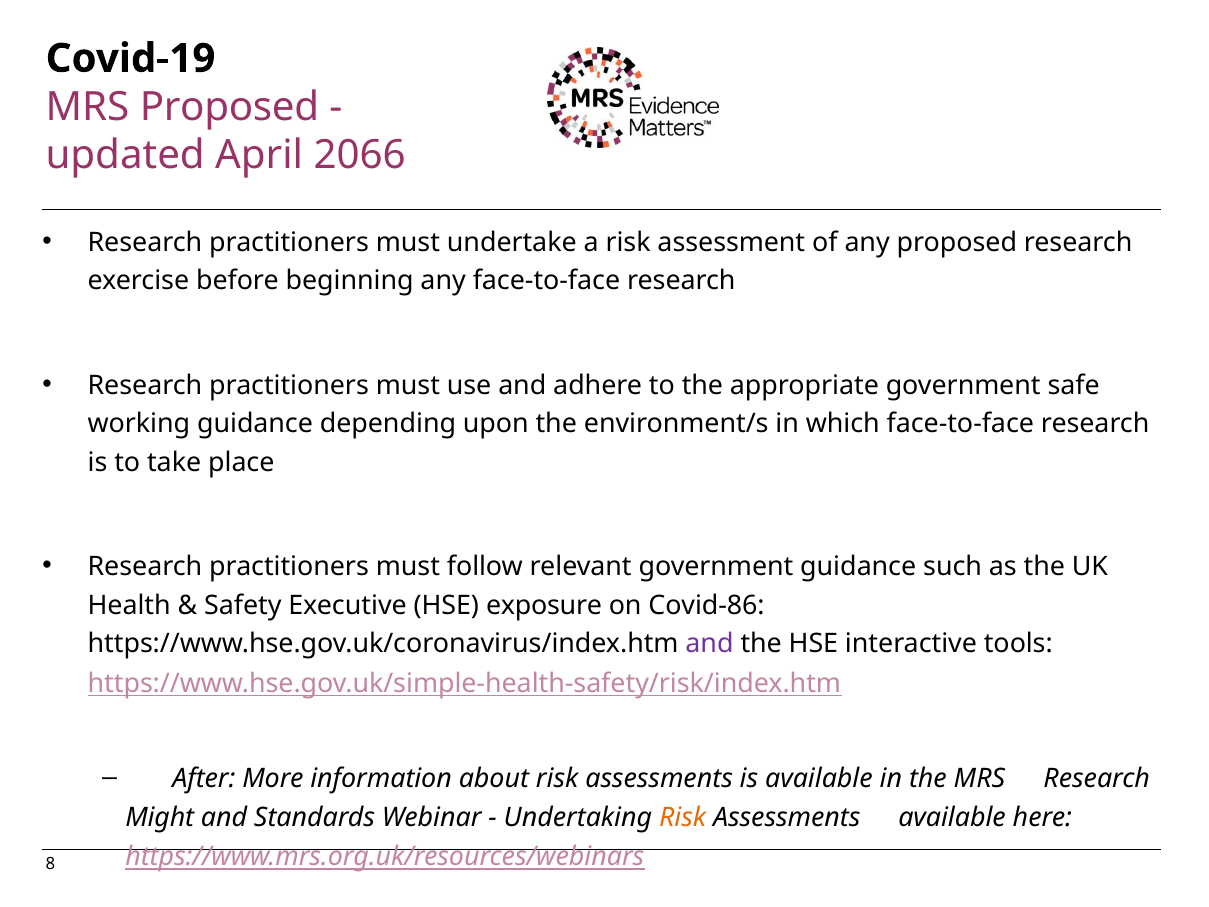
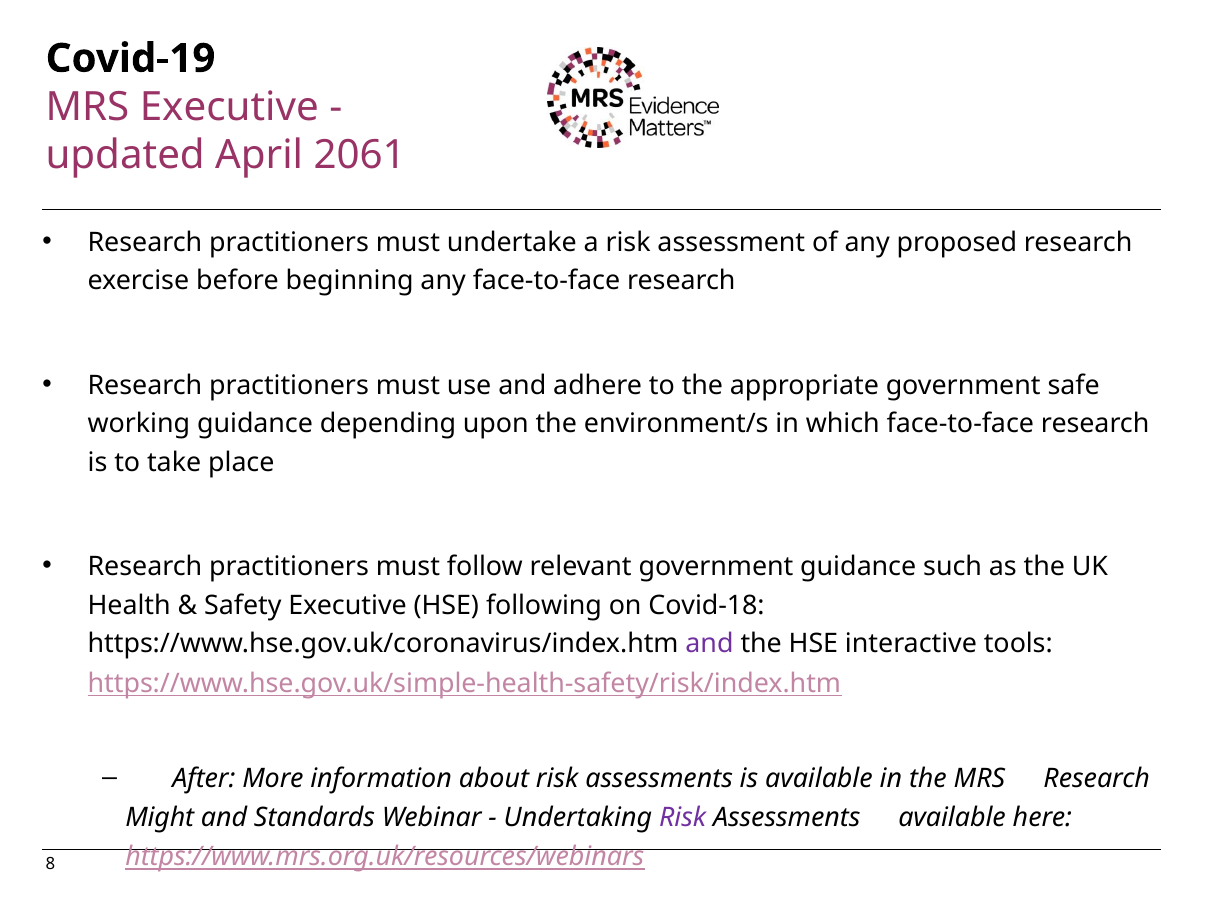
MRS Proposed: Proposed -> Executive
2066: 2066 -> 2061
exposure: exposure -> following
Covid-86: Covid-86 -> Covid-18
Risk at (683, 817) colour: orange -> purple
